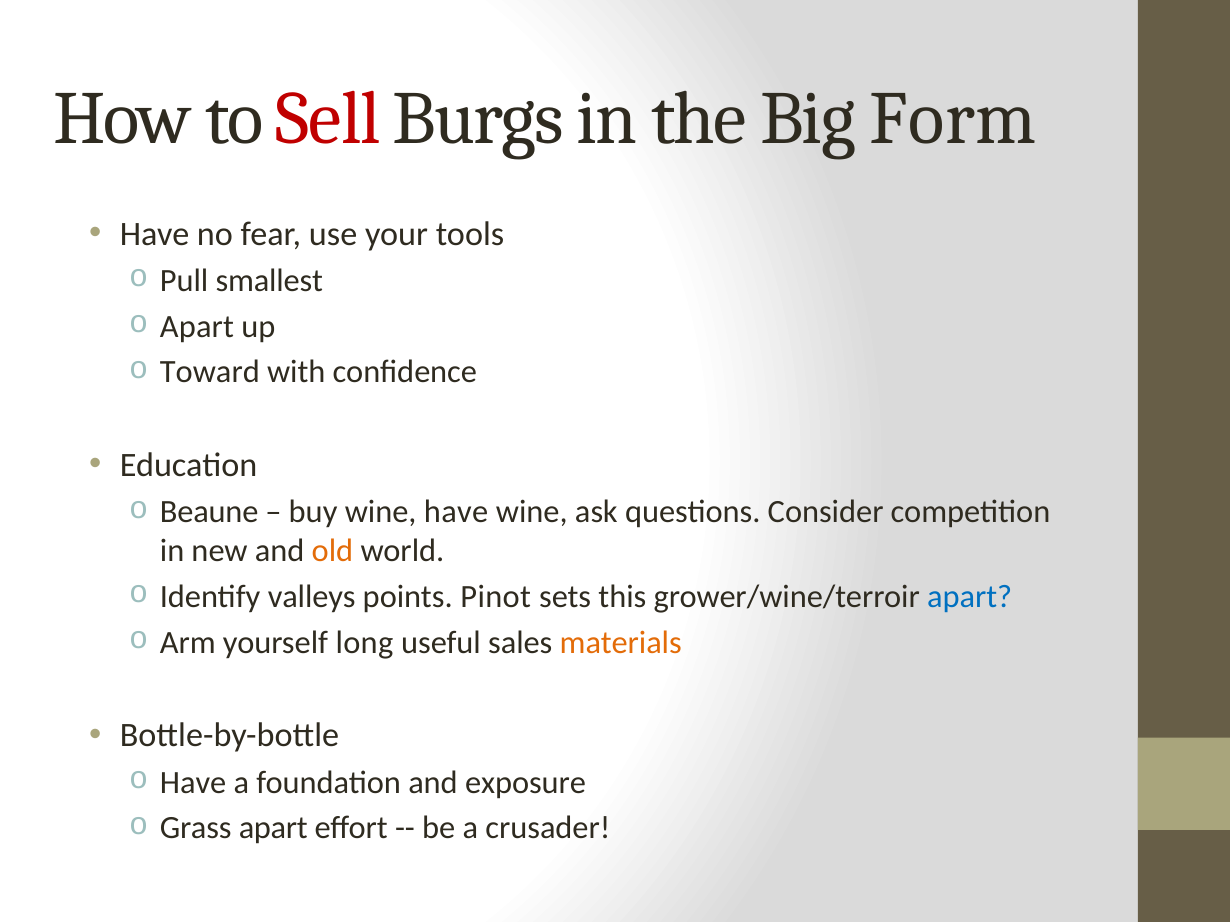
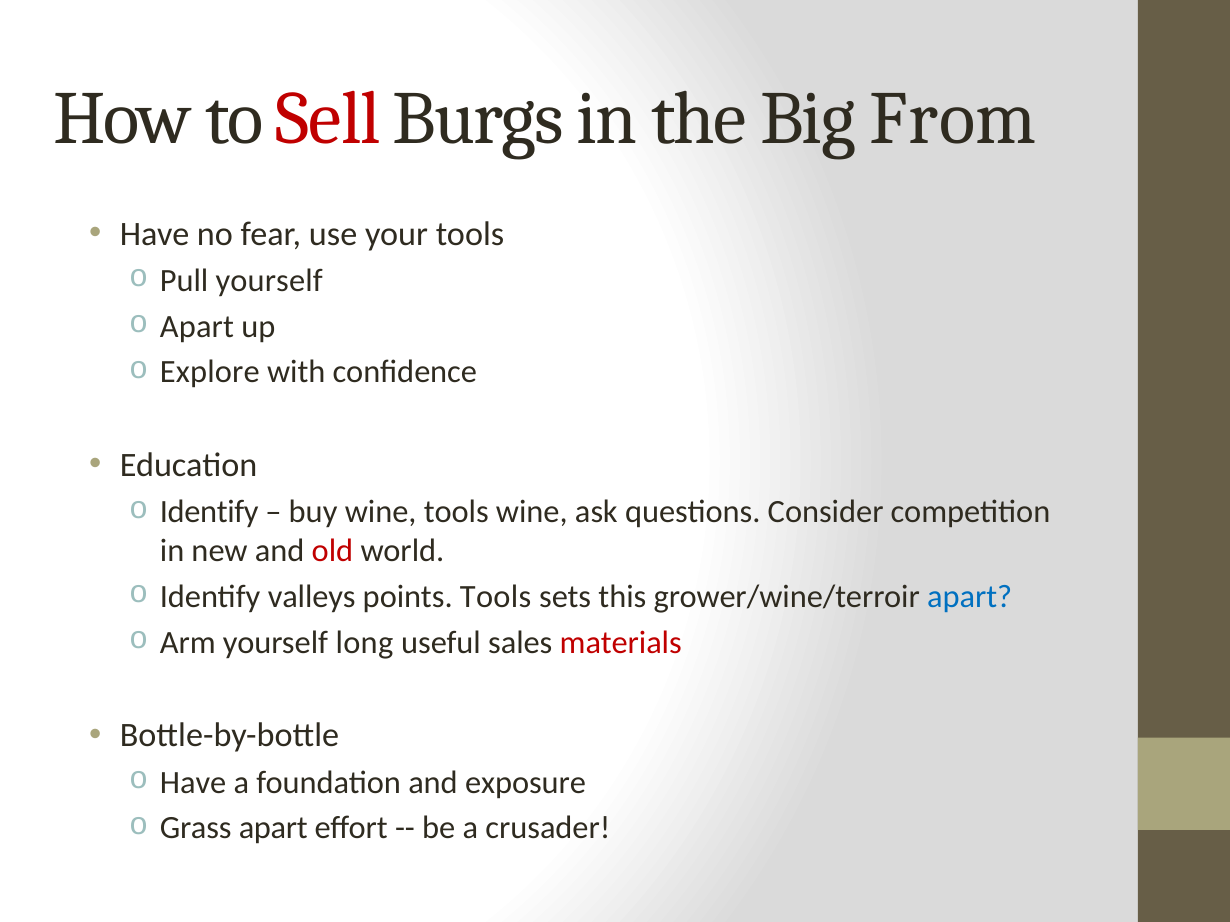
Form: Form -> From
Pull smallest: smallest -> yourself
Toward: Toward -> Explore
Beaune at (209, 512): Beaune -> Identify
wine have: have -> tools
old colour: orange -> red
points Pinot: Pinot -> Tools
materials colour: orange -> red
